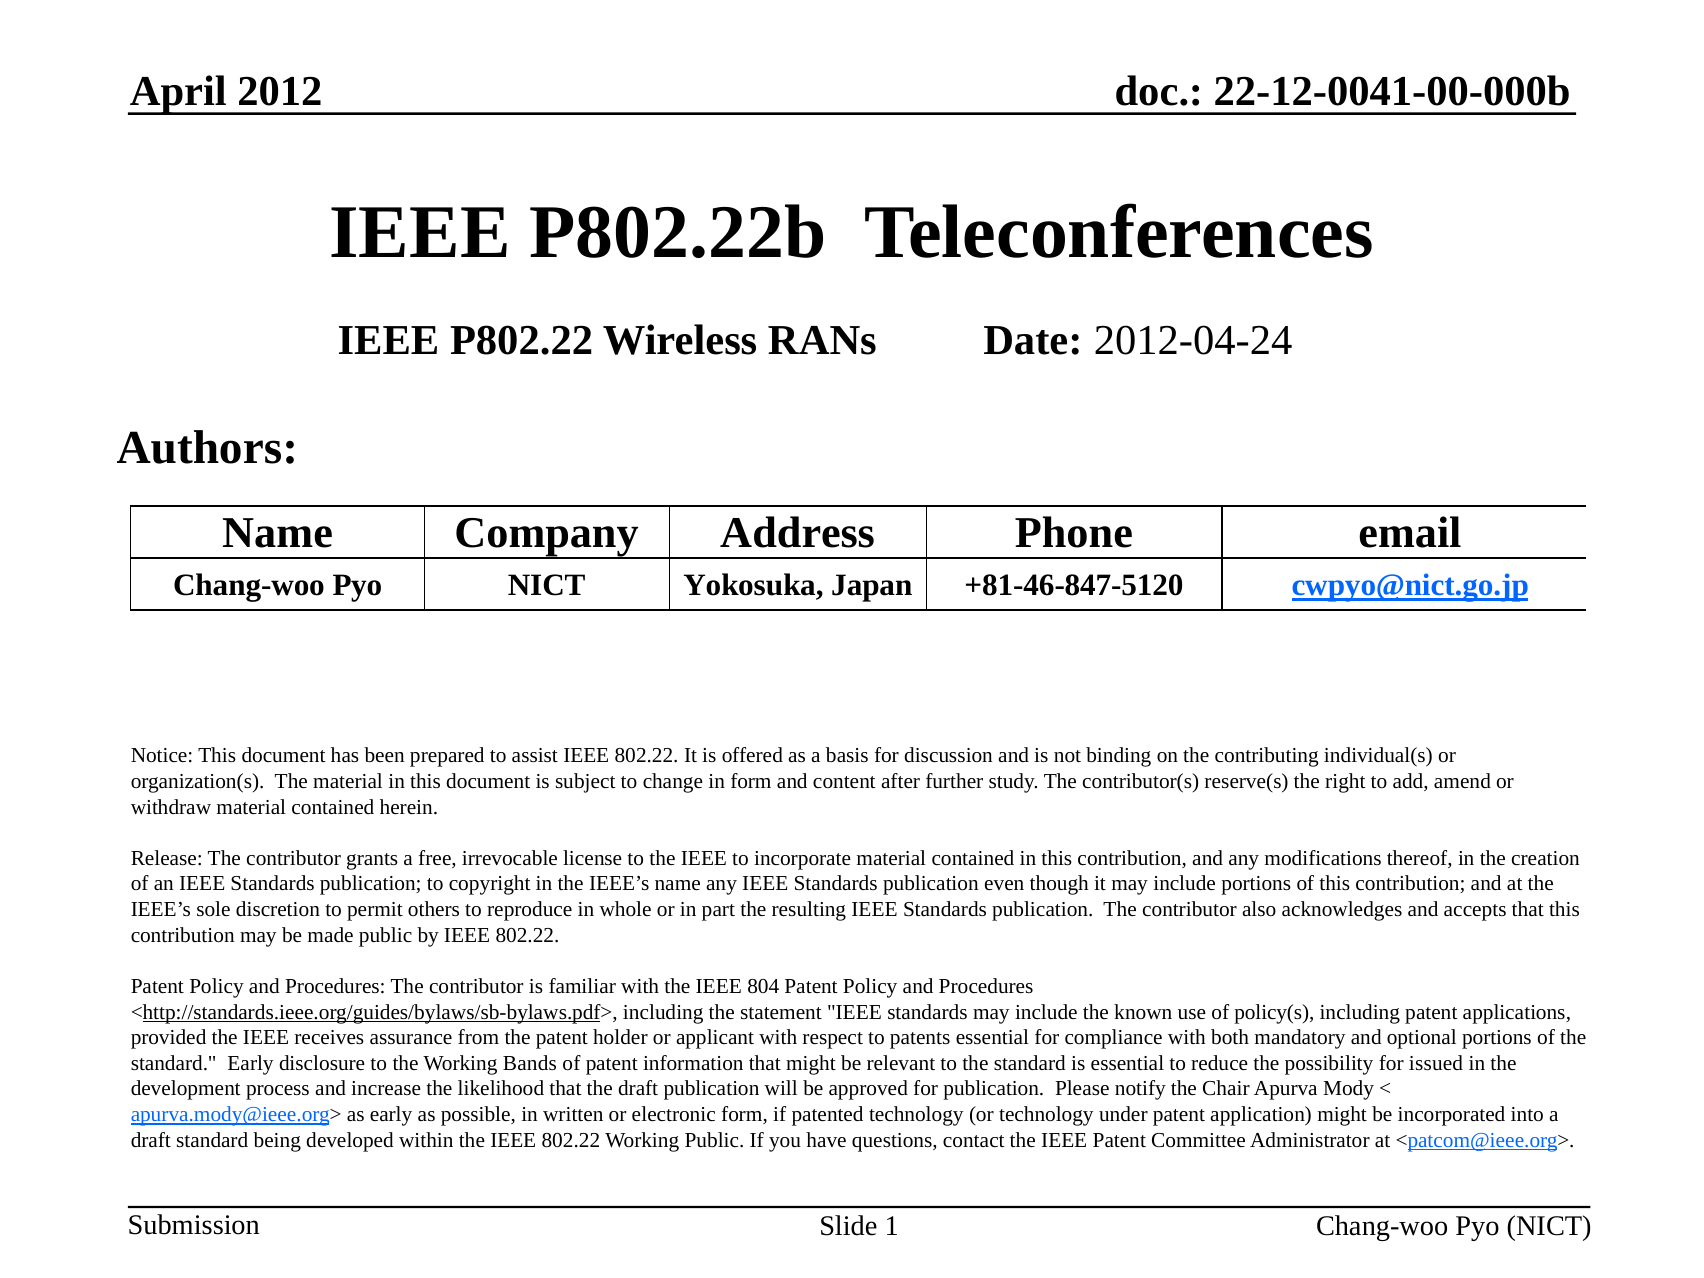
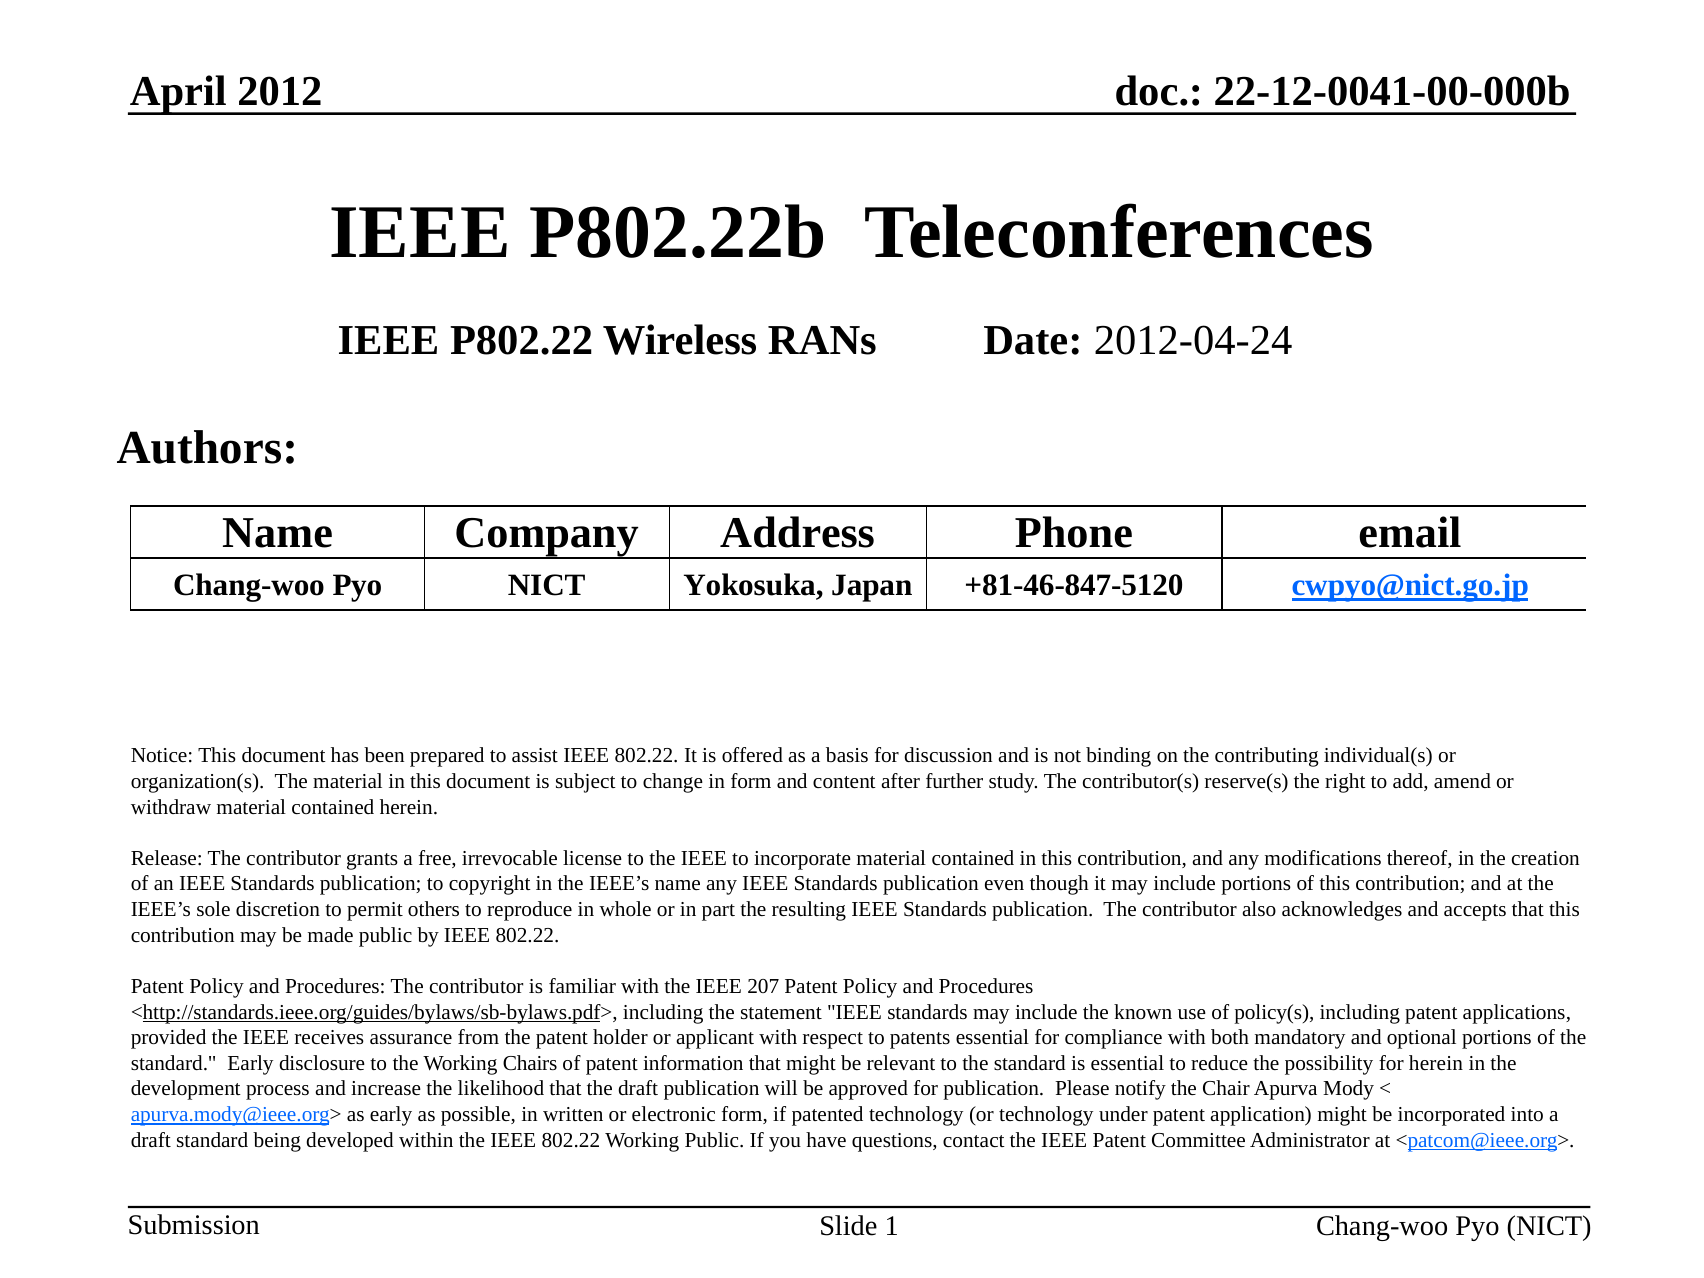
804: 804 -> 207
Bands: Bands -> Chairs
for issued: issued -> herein
